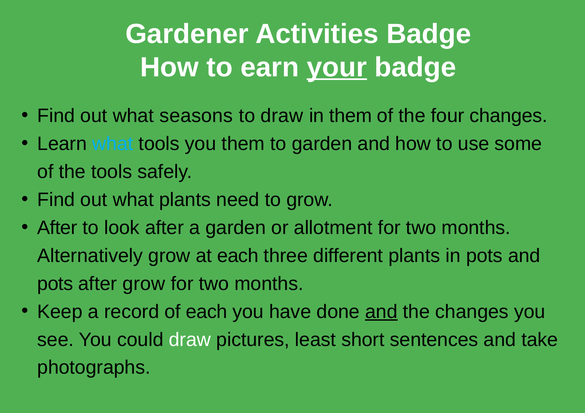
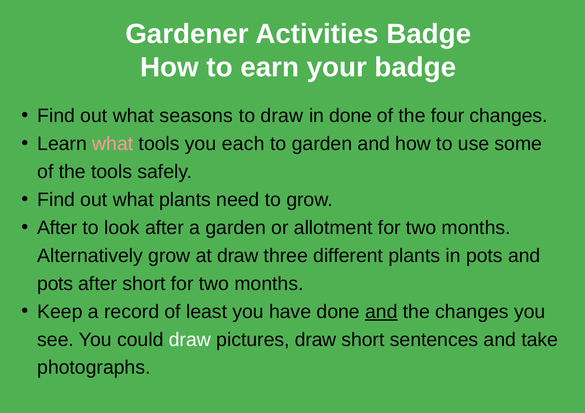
your underline: present -> none
in them: them -> done
what at (113, 144) colour: light blue -> pink
you them: them -> each
at each: each -> draw
after grow: grow -> short
of each: each -> least
pictures least: least -> draw
